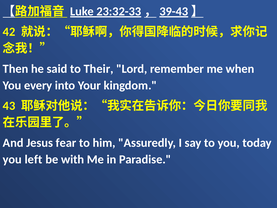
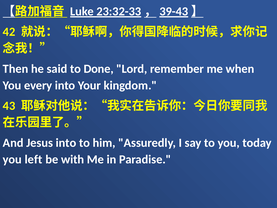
Their: Their -> Done
Jesus fear: fear -> into
